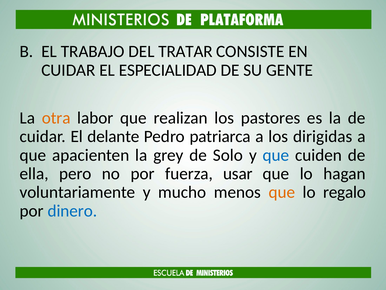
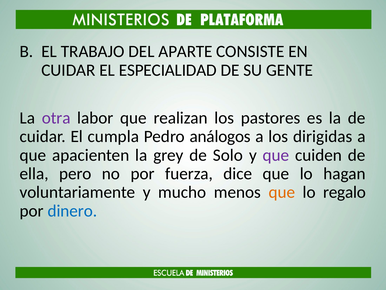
TRATAR: TRATAR -> APARTE
otra colour: orange -> purple
delante: delante -> cumpla
patriarca: patriarca -> análogos
que at (276, 155) colour: blue -> purple
usar: usar -> dice
